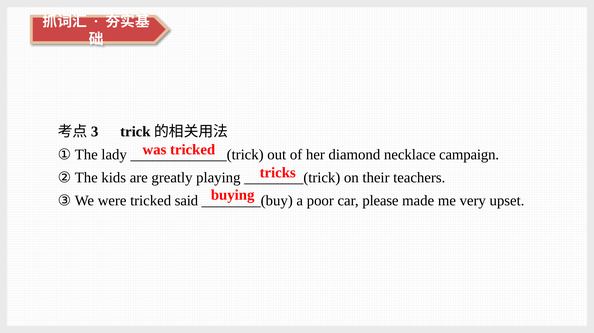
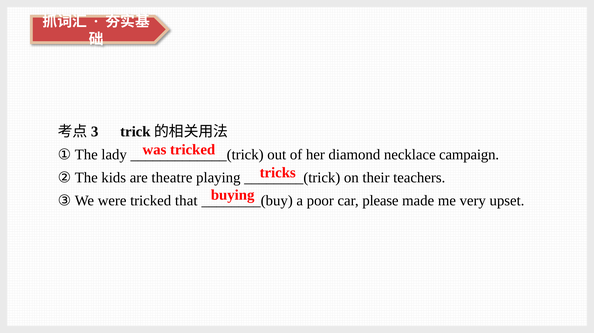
greatly: greatly -> theatre
said: said -> that
